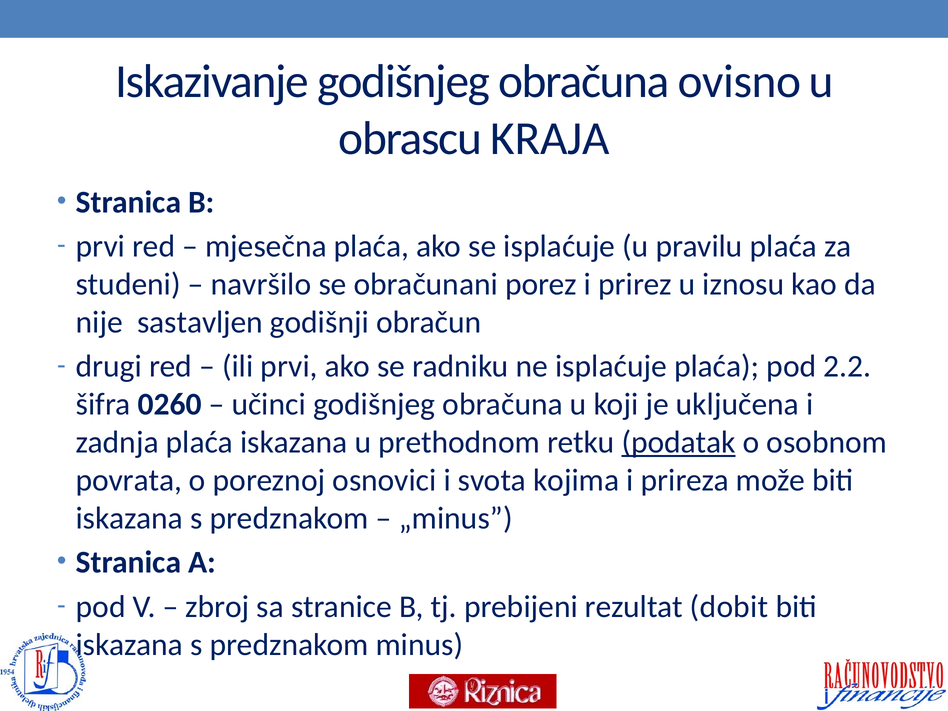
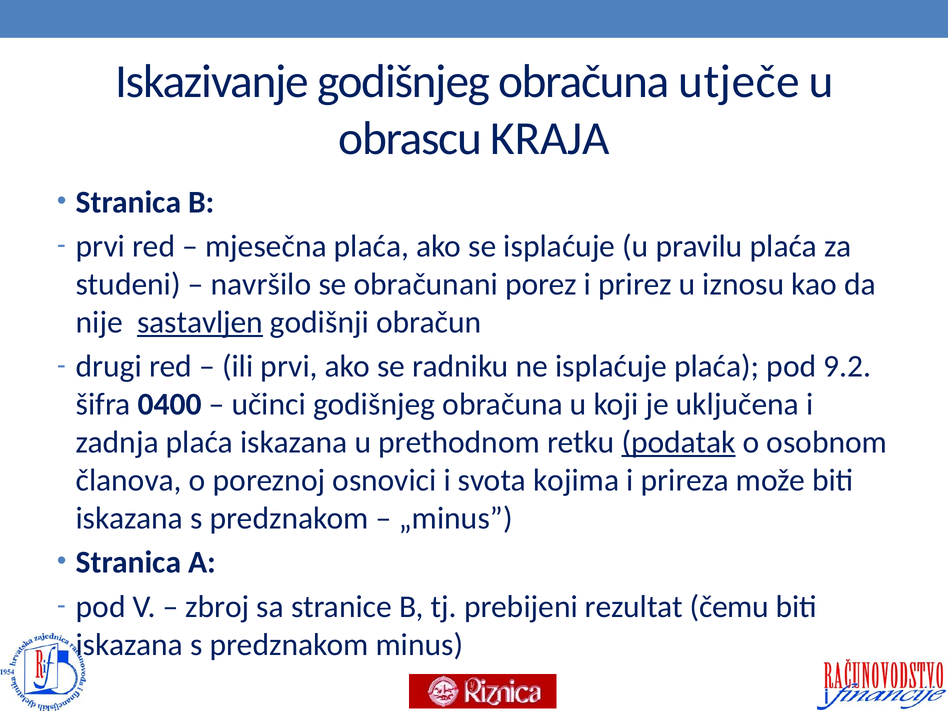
ovisno: ovisno -> utječe
sastavljen underline: none -> present
2.2: 2.2 -> 9.2
0260: 0260 -> 0400
povrata: povrata -> članova
dobit: dobit -> čemu
